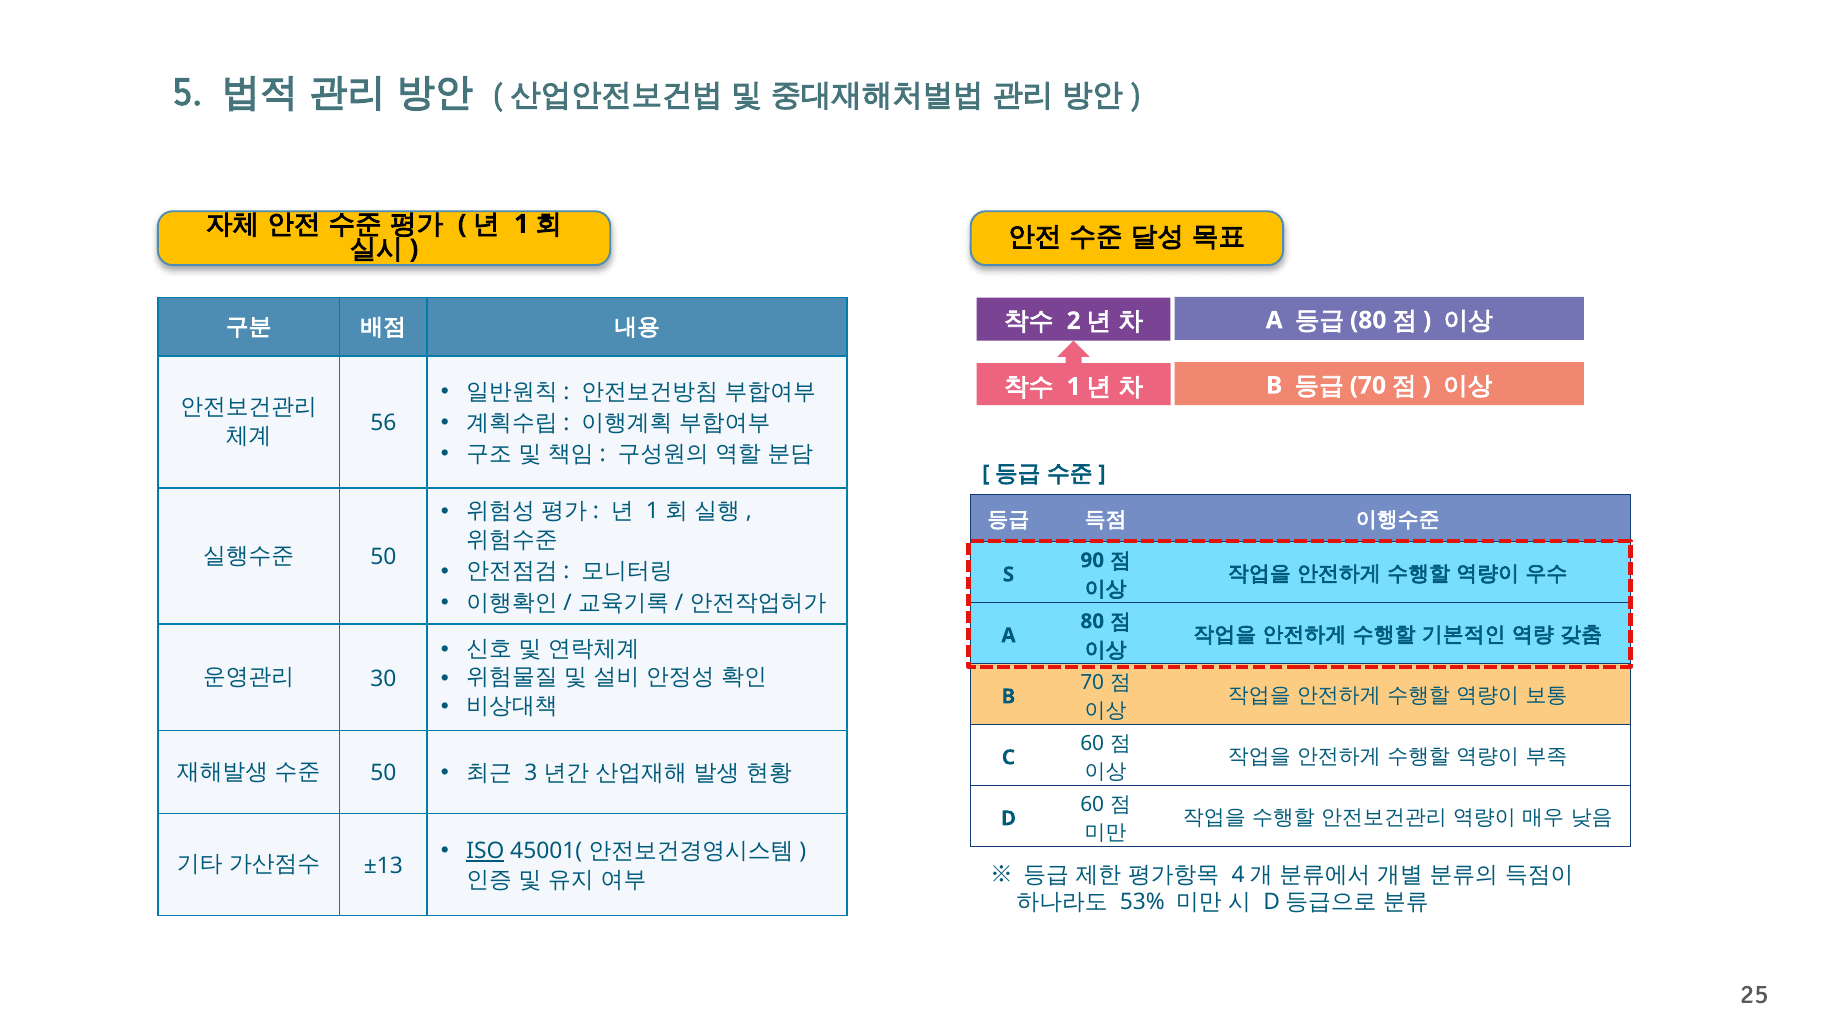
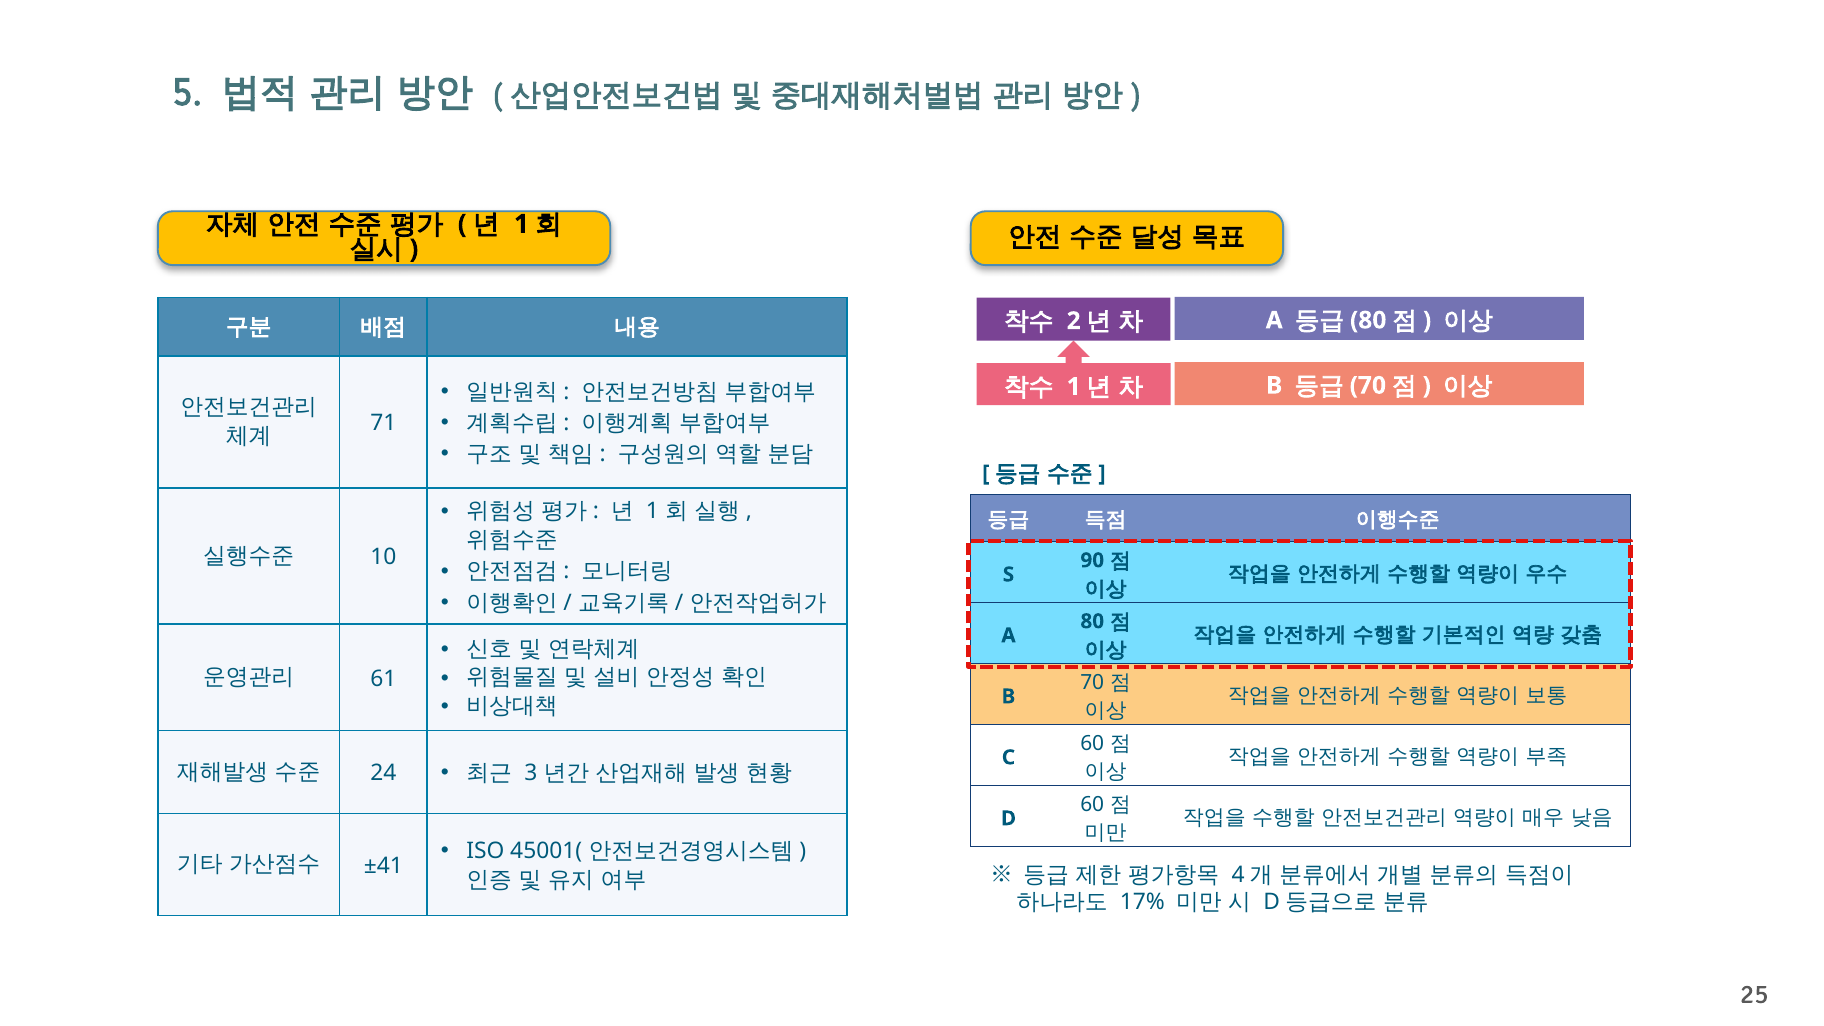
56: 56 -> 71
50 at (383, 557): 50 -> 10
30: 30 -> 61
50 at (383, 773): 50 -> 24
ISO underline: present -> none
±13: ±13 -> ±41
53%: 53% -> 17%
